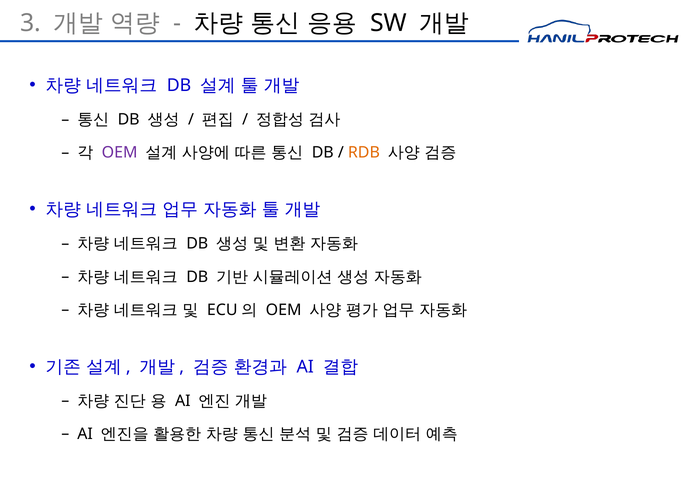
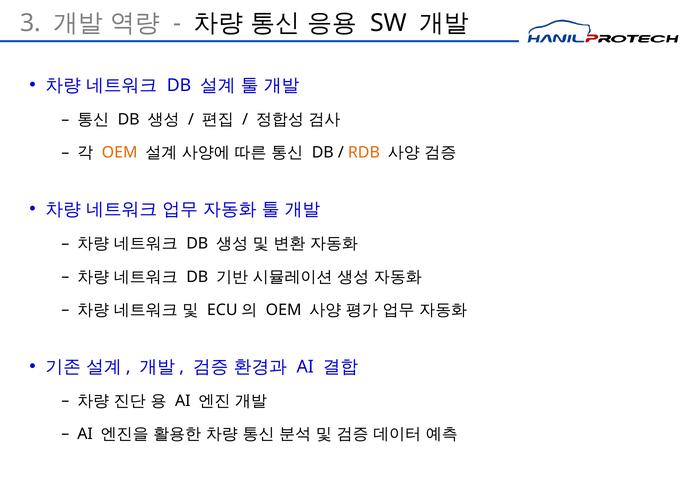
OEM at (120, 153) colour: purple -> orange
